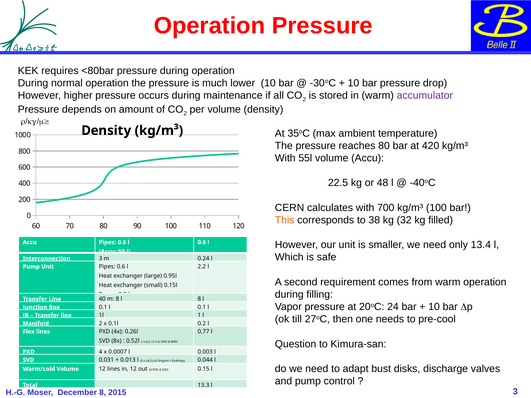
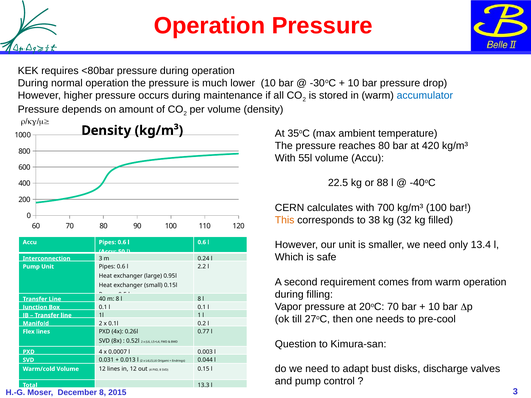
accumulator colour: purple -> blue
48: 48 -> 88
20oC 24: 24 -> 70
